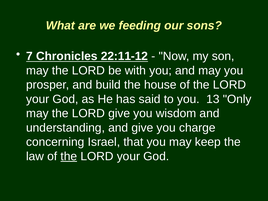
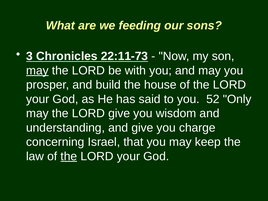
7: 7 -> 3
22:11-12: 22:11-12 -> 22:11-73
may at (37, 71) underline: none -> present
13: 13 -> 52
